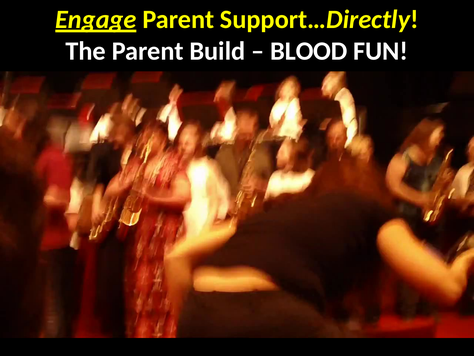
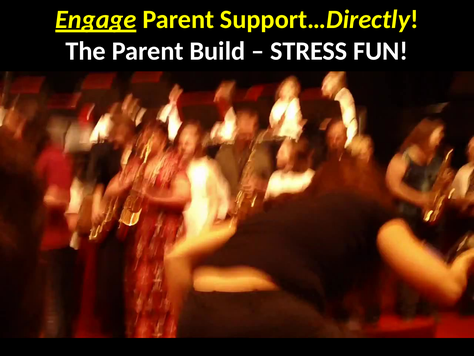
BLOOD: BLOOD -> STRESS
